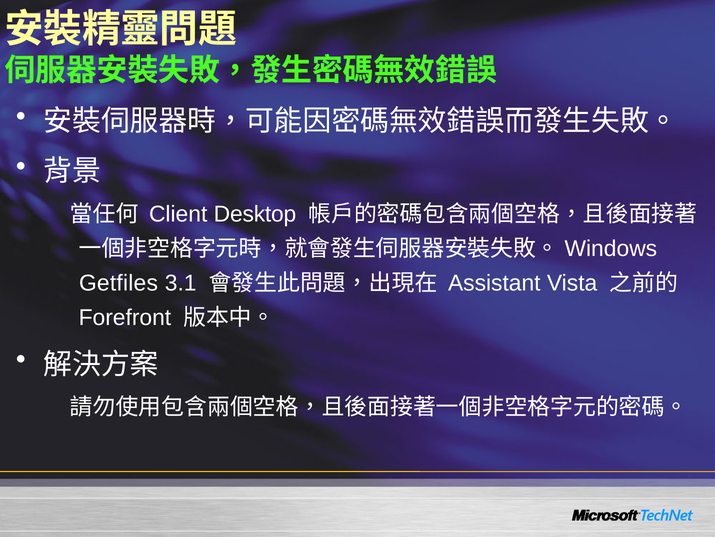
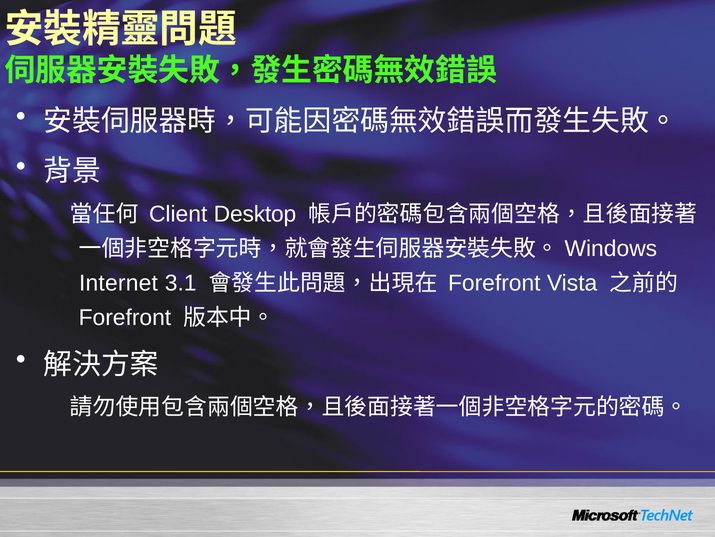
Getfiles: Getfiles -> Internet
Assistant at (494, 283): Assistant -> Forefront
